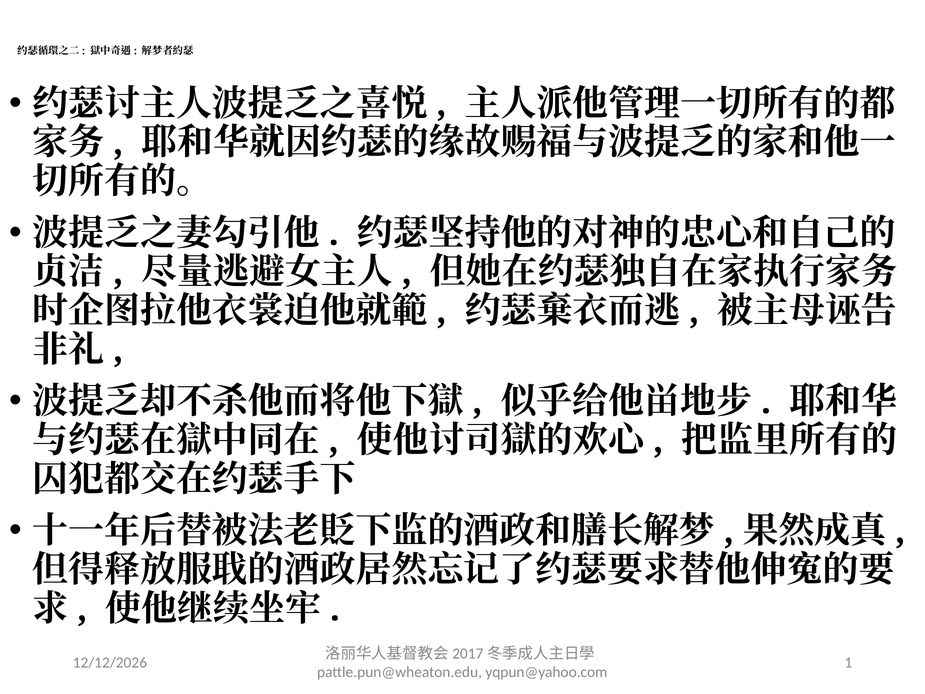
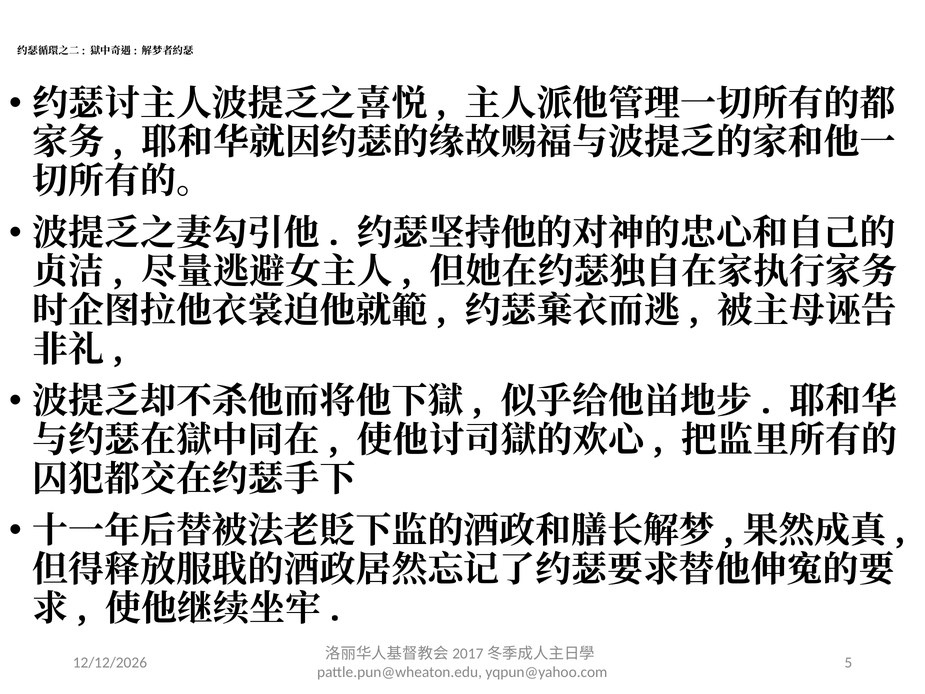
1: 1 -> 5
